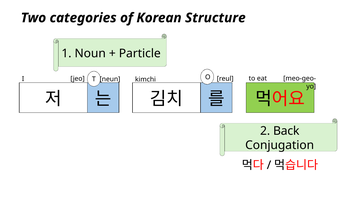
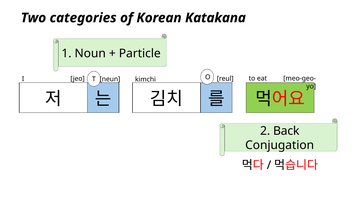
Structure: Structure -> Katakana
